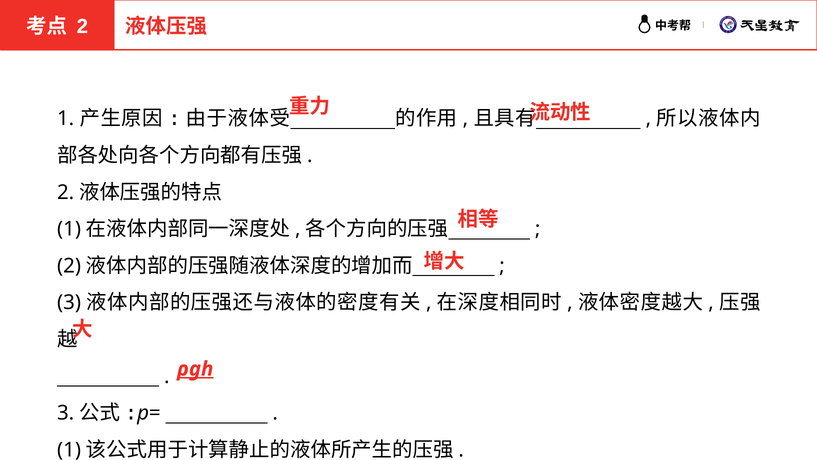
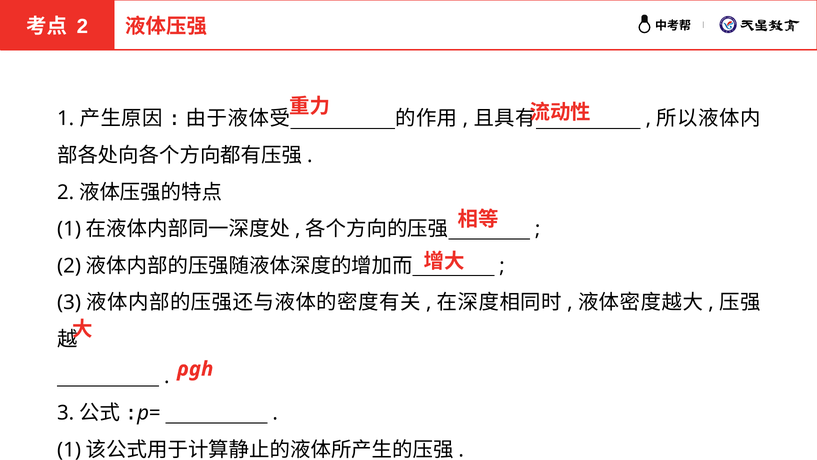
ρgh underline: present -> none
